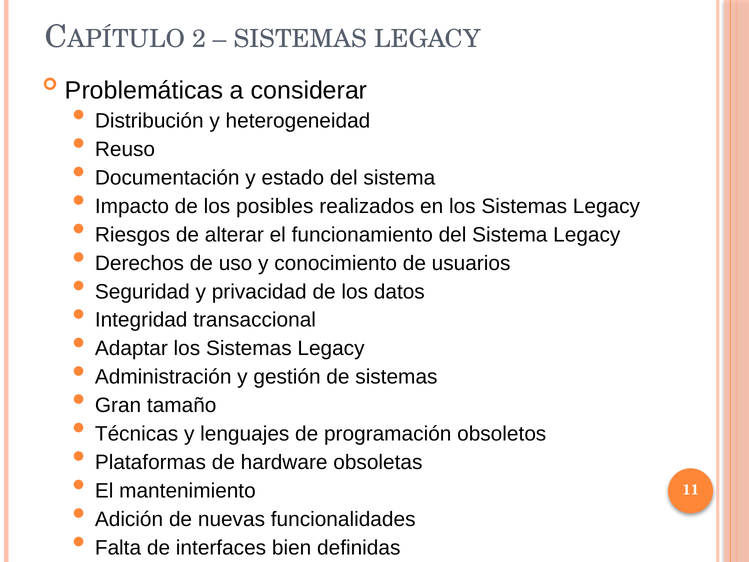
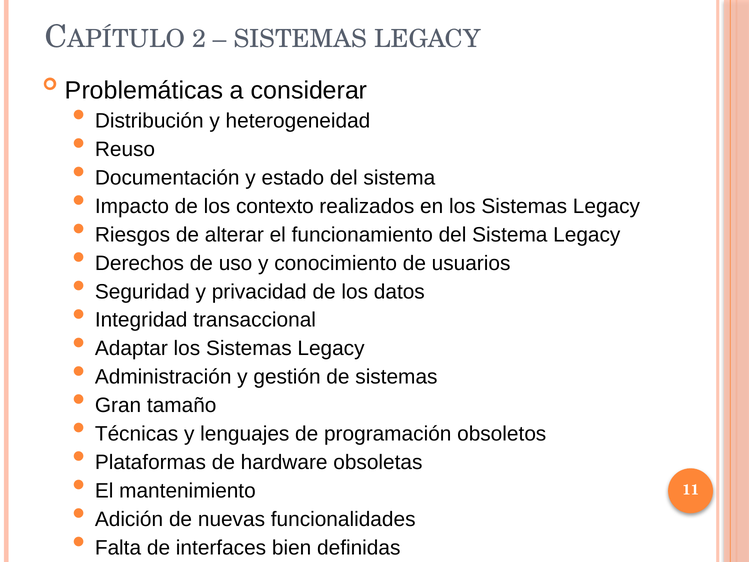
posibles: posibles -> contexto
